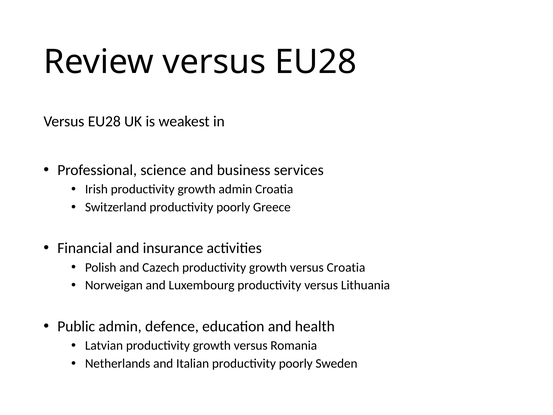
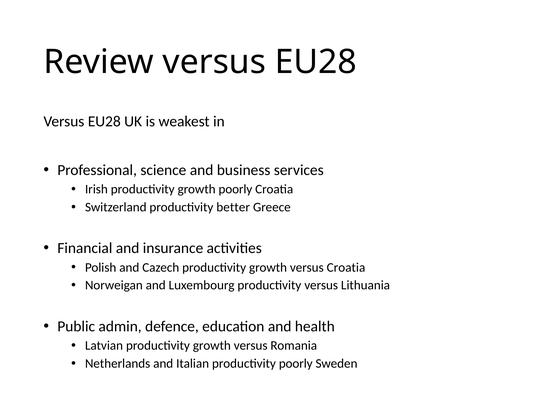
growth admin: admin -> poorly
Switzerland productivity poorly: poorly -> better
